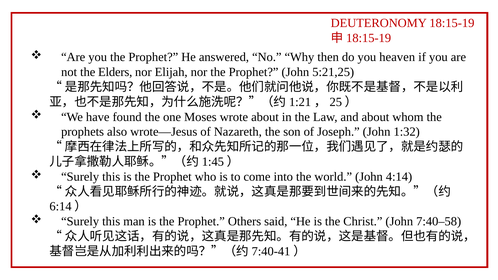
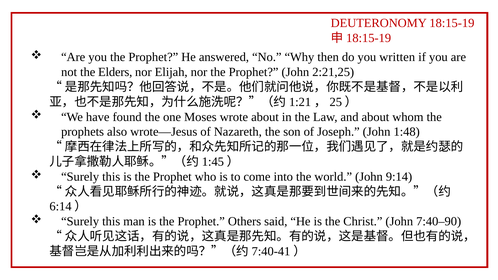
heaven: heaven -> written
5:21,25: 5:21,25 -> 2:21,25
1:32: 1:32 -> 1:48
4:14: 4:14 -> 9:14
7:40–58: 7:40–58 -> 7:40–90
